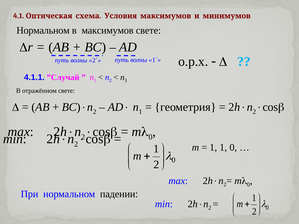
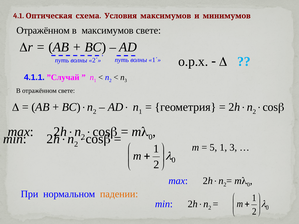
Нормальном at (43, 30): Нормальном -> Отражённом
1 at (213, 148): 1 -> 5
1 0: 0 -> 3
падении colour: black -> orange
